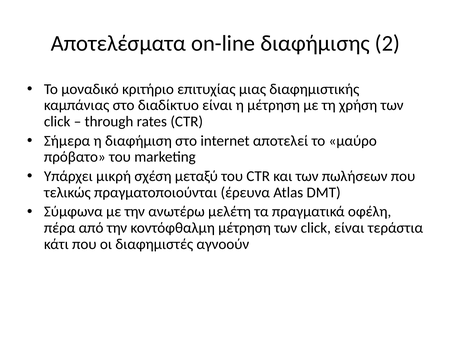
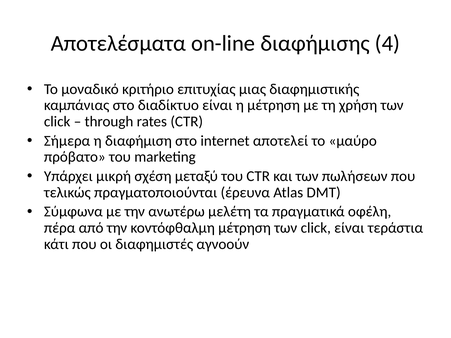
2: 2 -> 4
